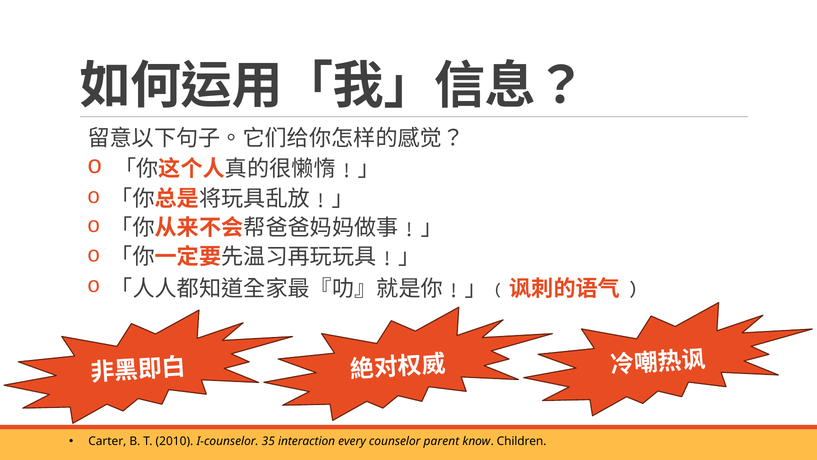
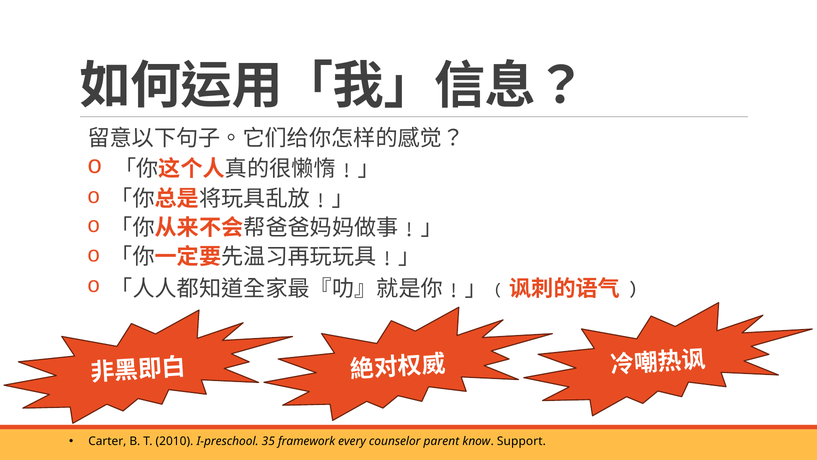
I-counselor: I-counselor -> I-preschool
interaction: interaction -> framework
Children: Children -> Support
